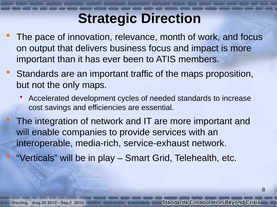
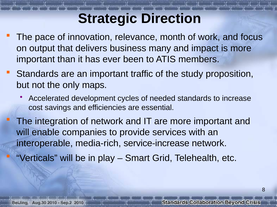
business focus: focus -> many
the maps: maps -> study
service-exhaust: service-exhaust -> service-increase
